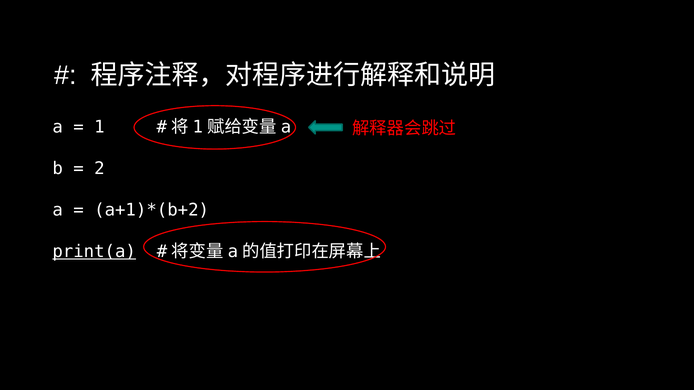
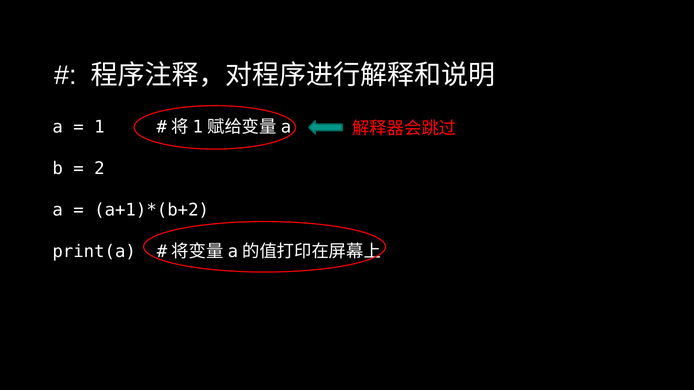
print(a underline: present -> none
